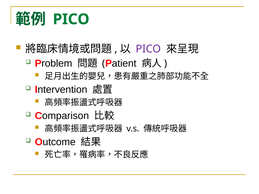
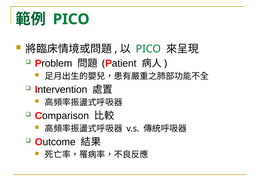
PICO at (148, 49) colour: purple -> green
